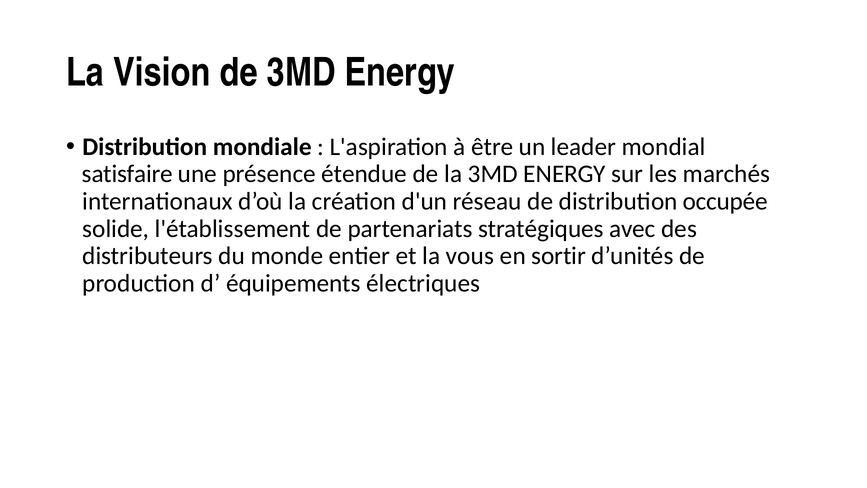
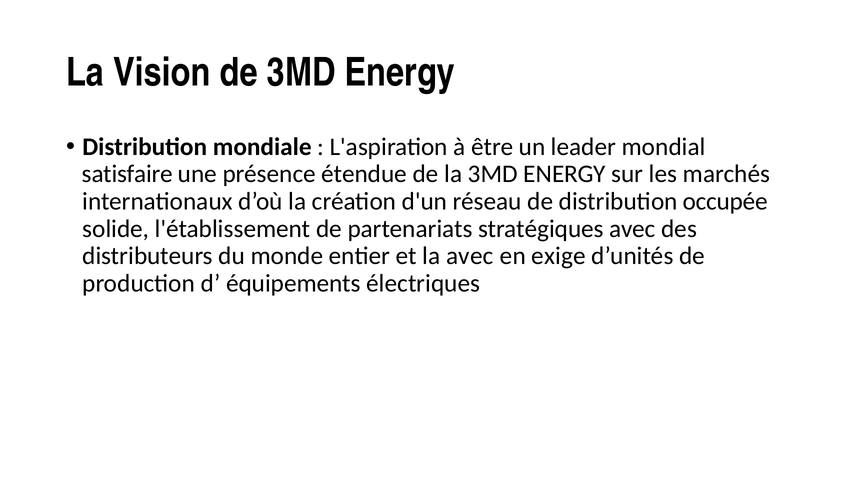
la vous: vous -> avec
sortir: sortir -> exige
